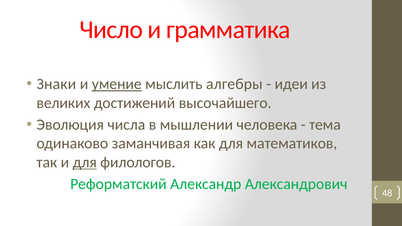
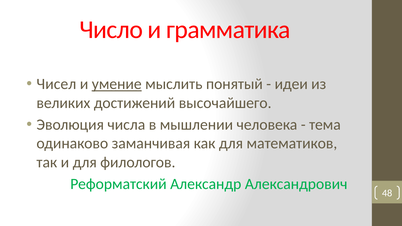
Знаки: Знаки -> Чисел
алгебры: алгебры -> понятый
для at (85, 162) underline: present -> none
